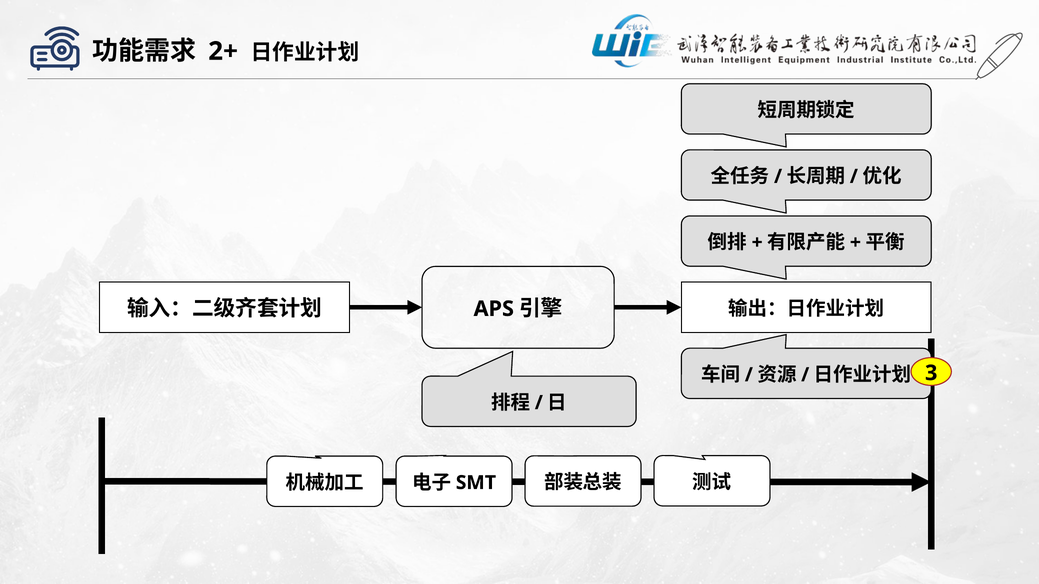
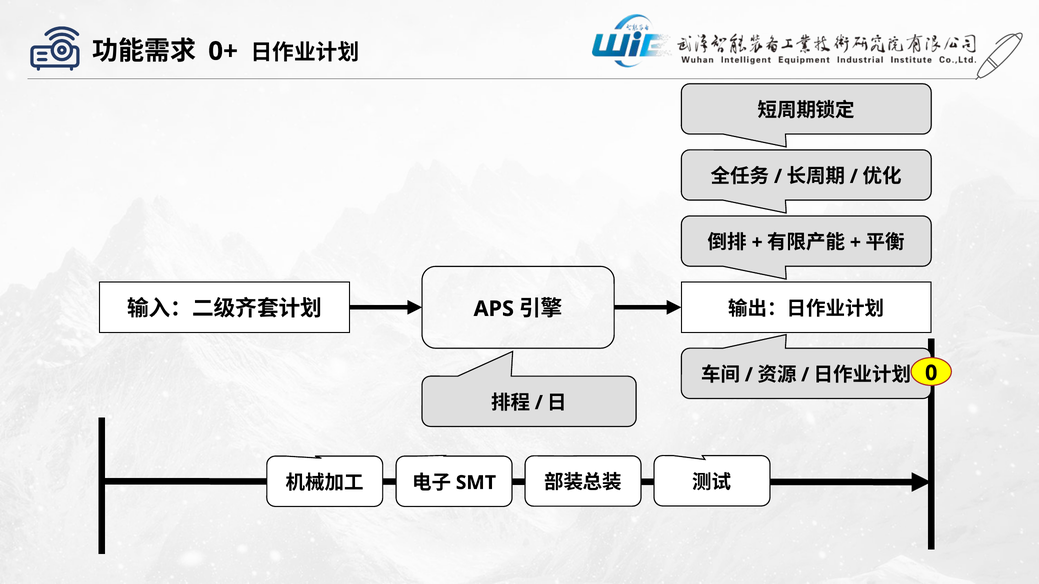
2+: 2+ -> 0+
3: 3 -> 0
